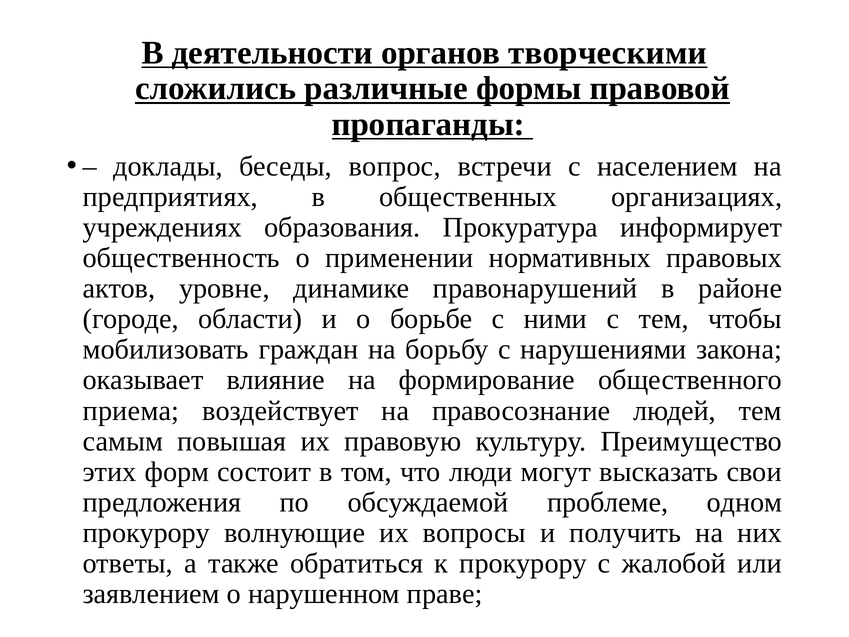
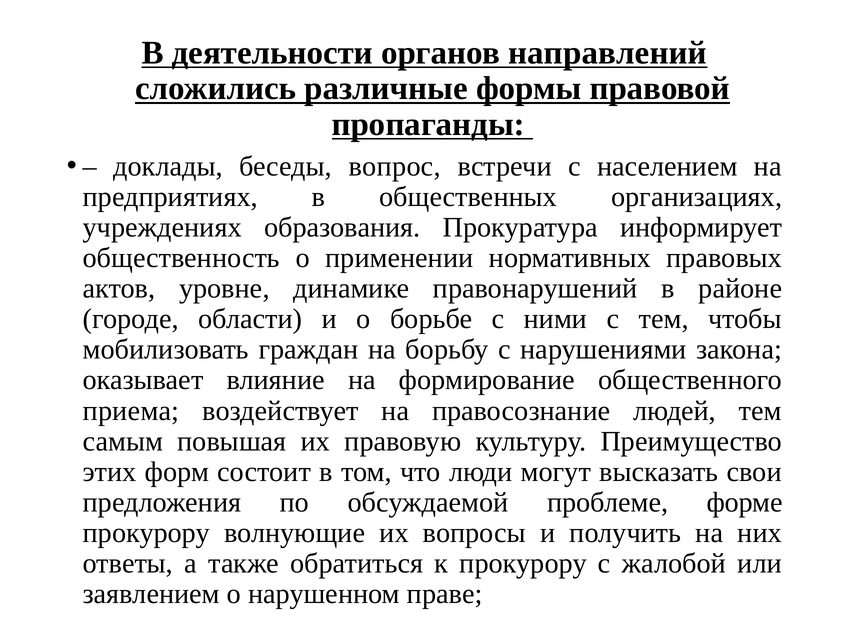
творческими: творческими -> направлений
одном: одном -> форме
